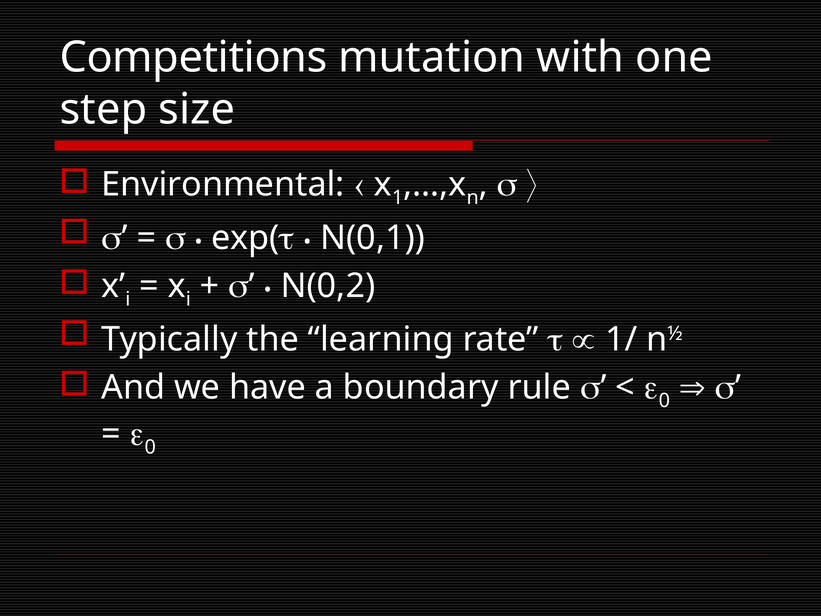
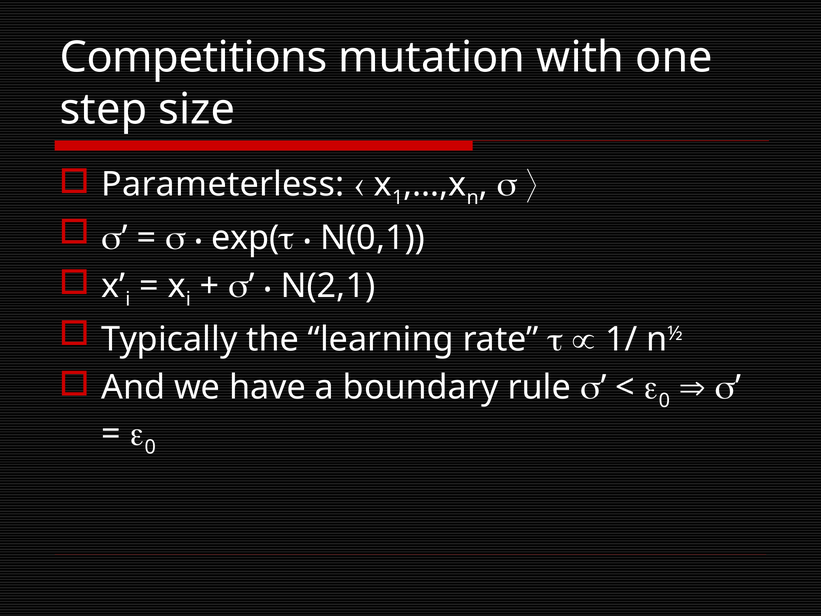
Environmental: Environmental -> Parameterless
N(0,2: N(0,2 -> N(2,1
